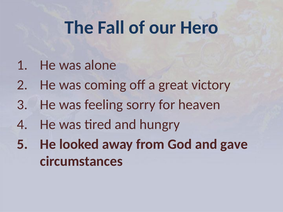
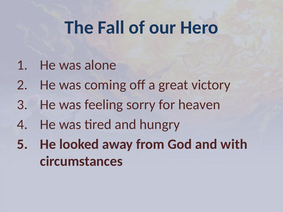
gave: gave -> with
